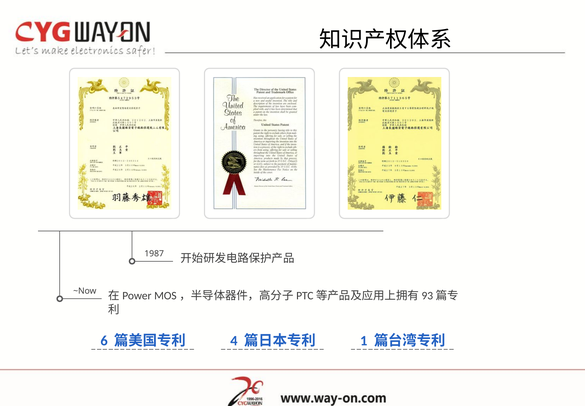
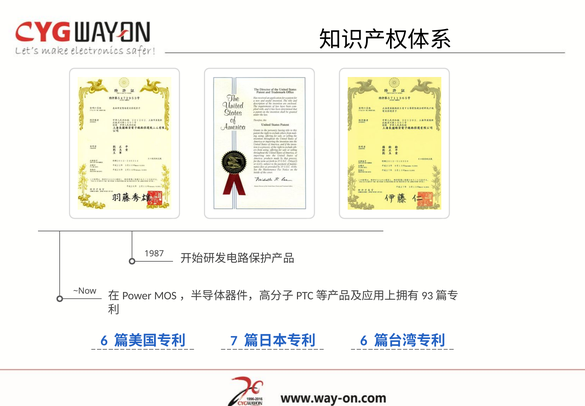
4: 4 -> 7
1 at (364, 341): 1 -> 6
